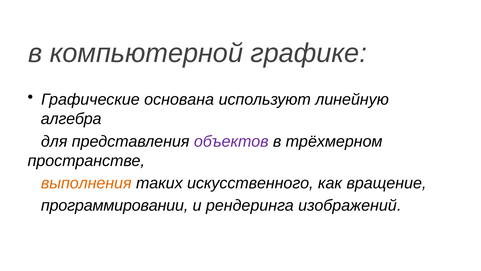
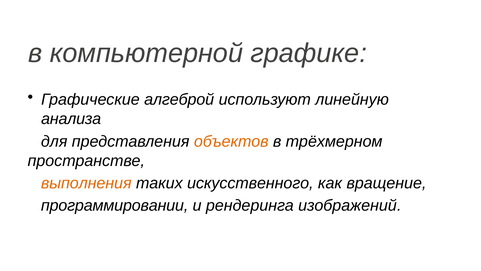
основана: основана -> алгеброй
алгебра: алгебра -> анализа
объектов colour: purple -> orange
